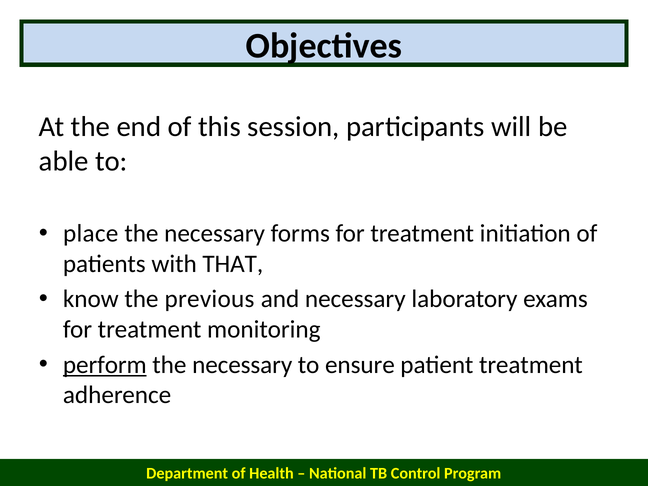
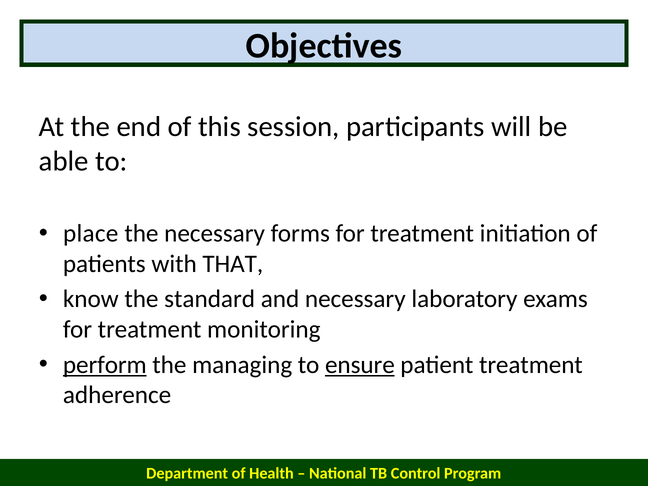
previous: previous -> standard
necessary at (242, 365): necessary -> managing
ensure underline: none -> present
